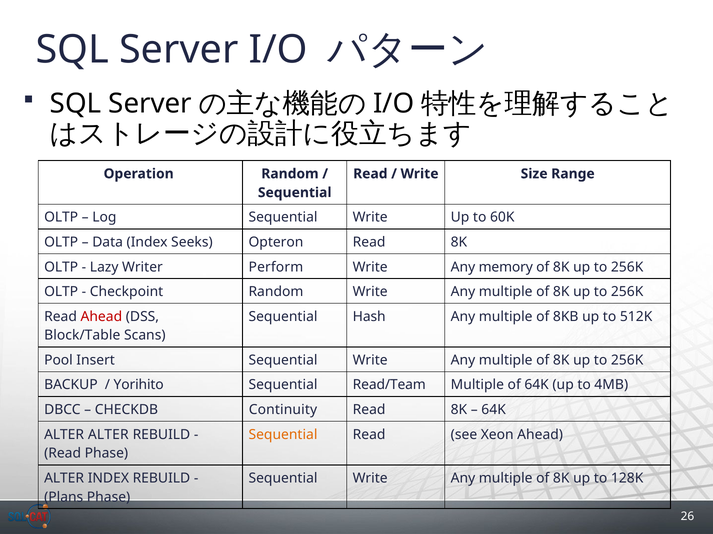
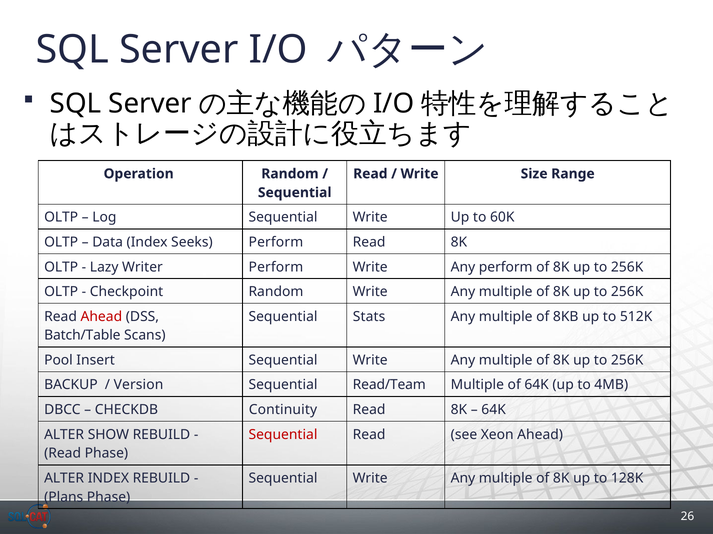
Seeks Opteron: Opteron -> Perform
Any memory: memory -> perform
Hash: Hash -> Stats
Block/Table: Block/Table -> Batch/Table
Yorihito: Yorihito -> Version
ALTER ALTER: ALTER -> SHOW
Sequential at (283, 435) colour: orange -> red
